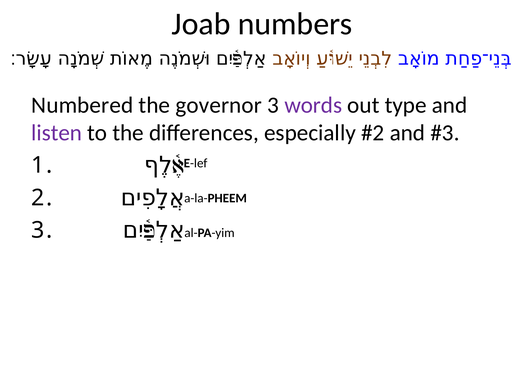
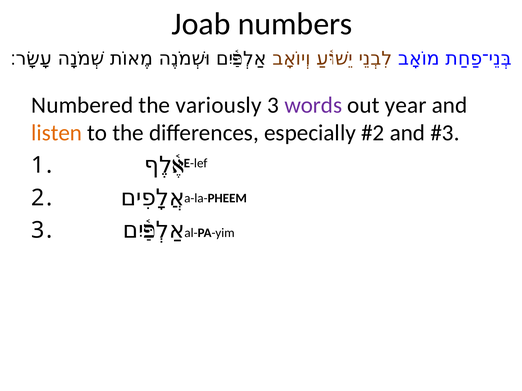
governor: governor -> variously
type: type -> year
listen colour: purple -> orange
